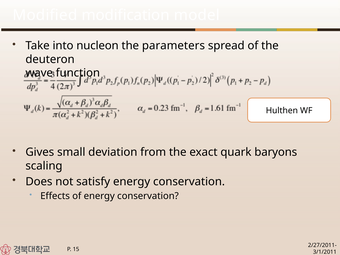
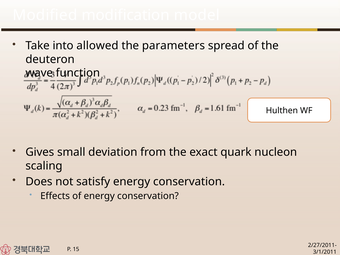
nucleon: nucleon -> allowed
baryons: baryons -> nucleon
